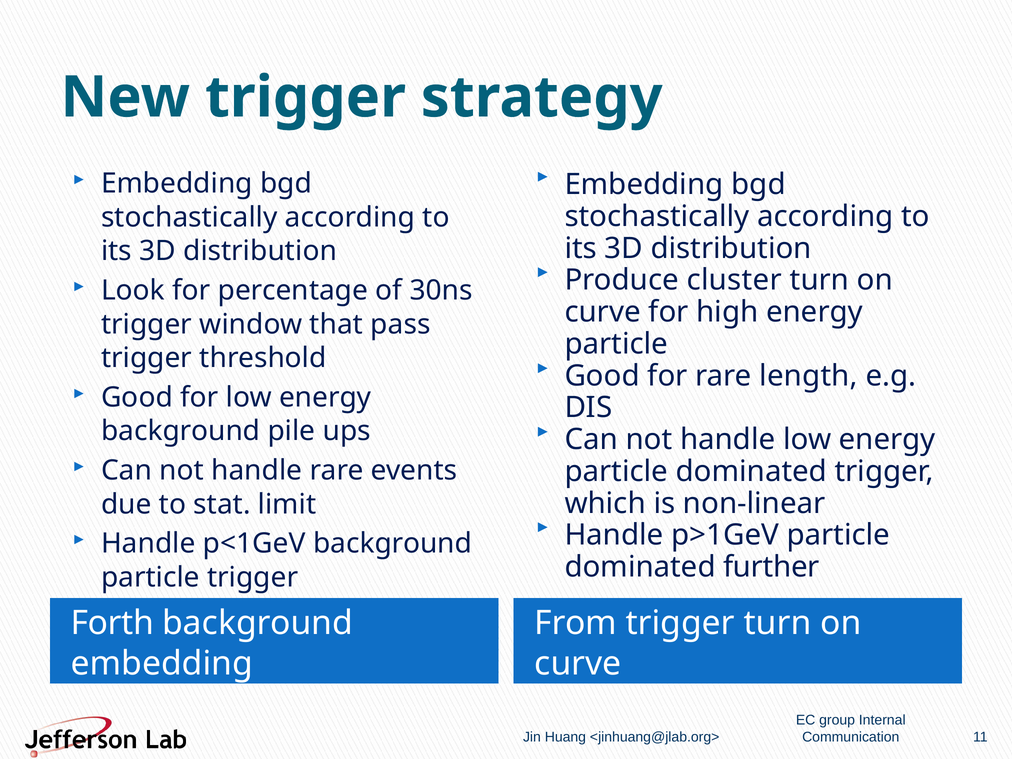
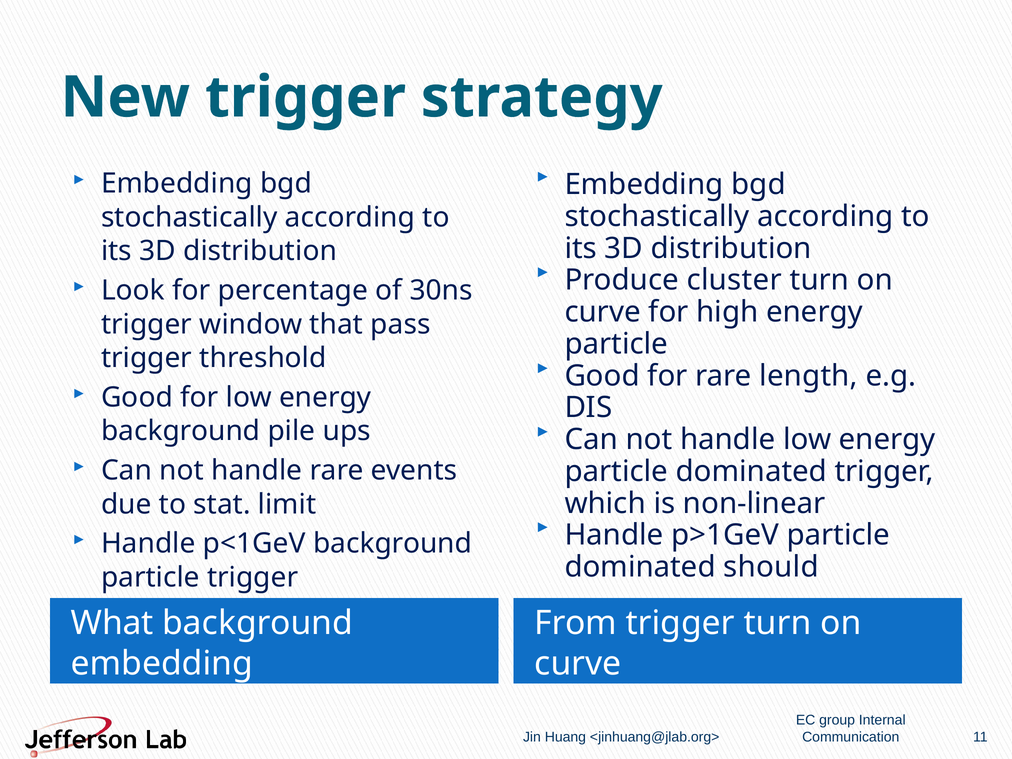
further: further -> should
Forth: Forth -> What
